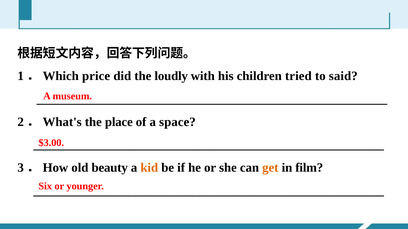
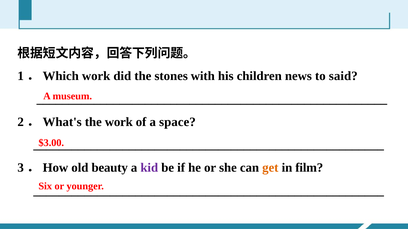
price at (96, 76): price -> work
loudly: loudly -> stones
tried: tried -> news
the place: place -> work
kid colour: orange -> purple
